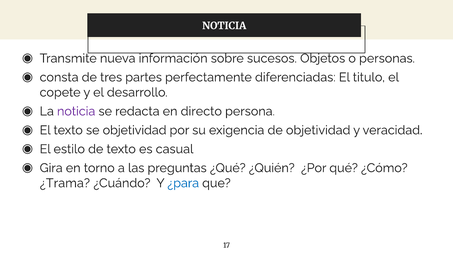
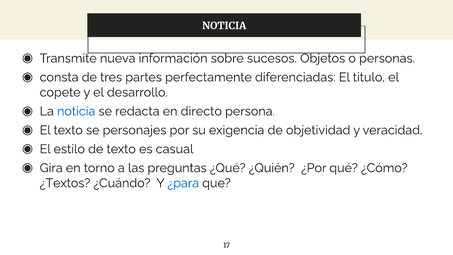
noticia at (76, 111) colour: purple -> blue
se objetividad: objetividad -> personajes
¿Trama: ¿Trama -> ¿Textos
